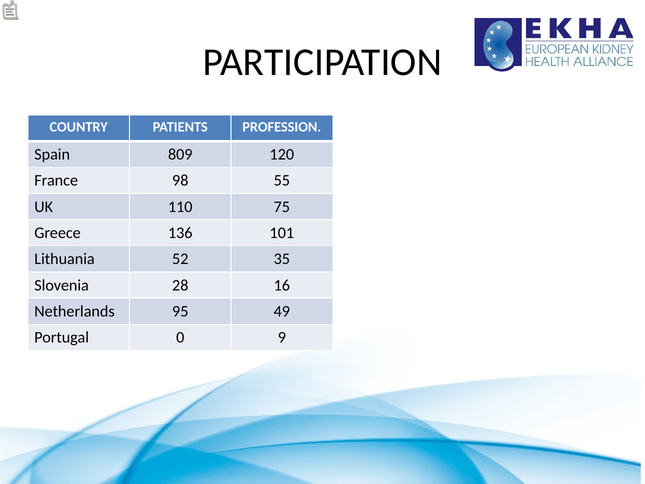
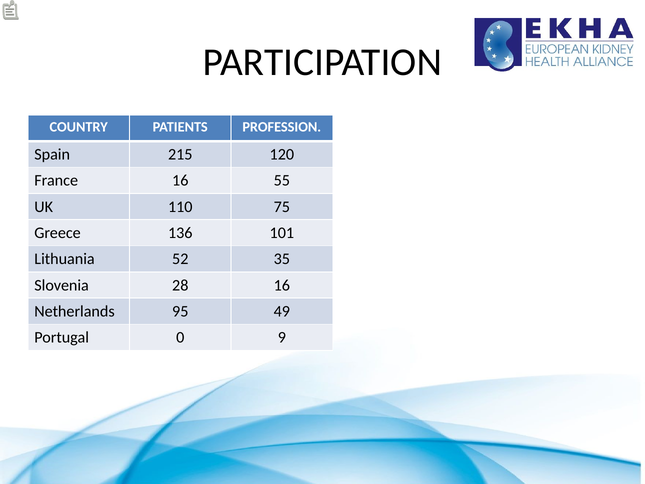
809: 809 -> 215
France 98: 98 -> 16
